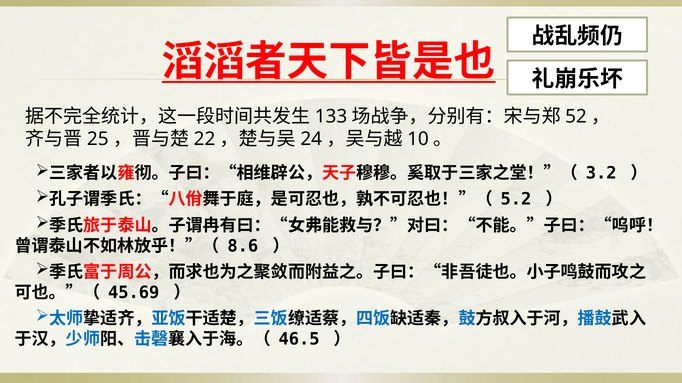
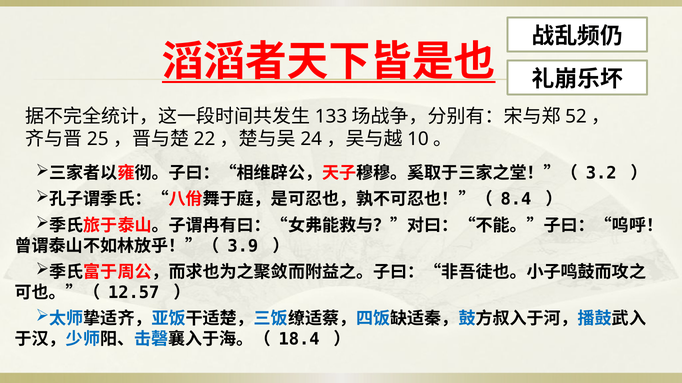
5.2: 5.2 -> 8.4
8.6: 8.6 -> 3.9
45.69: 45.69 -> 12.57
46.5: 46.5 -> 18.4
